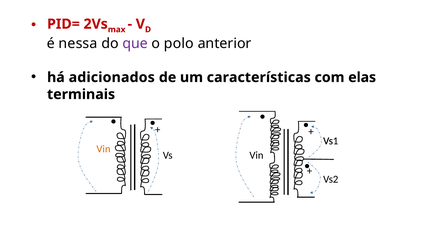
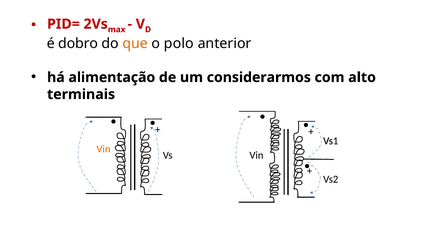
nessa: nessa -> dobro
que colour: purple -> orange
adicionados: adicionados -> alimentação
características: características -> considerarmos
elas: elas -> alto
